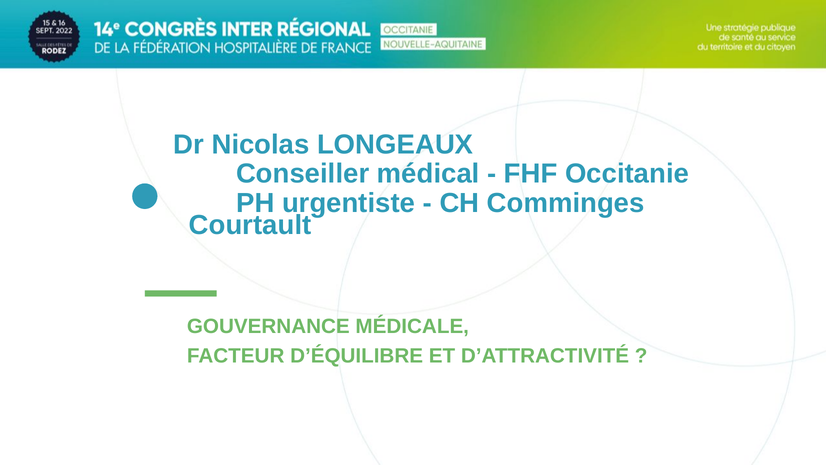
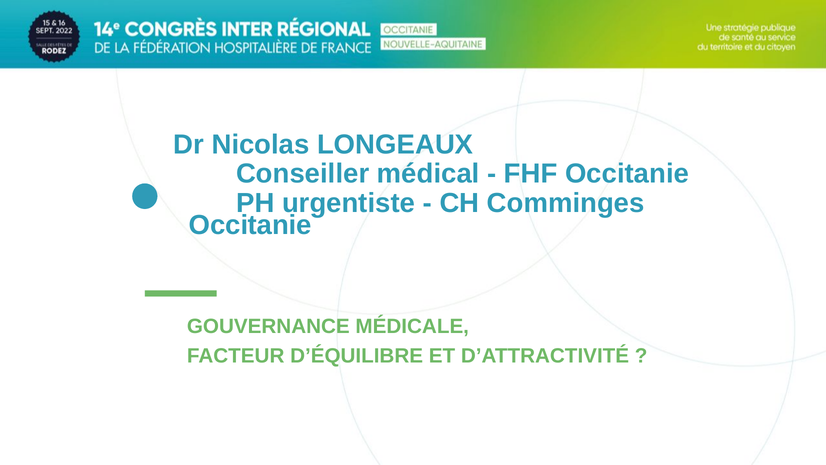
Courtault at (250, 225): Courtault -> Occitanie
